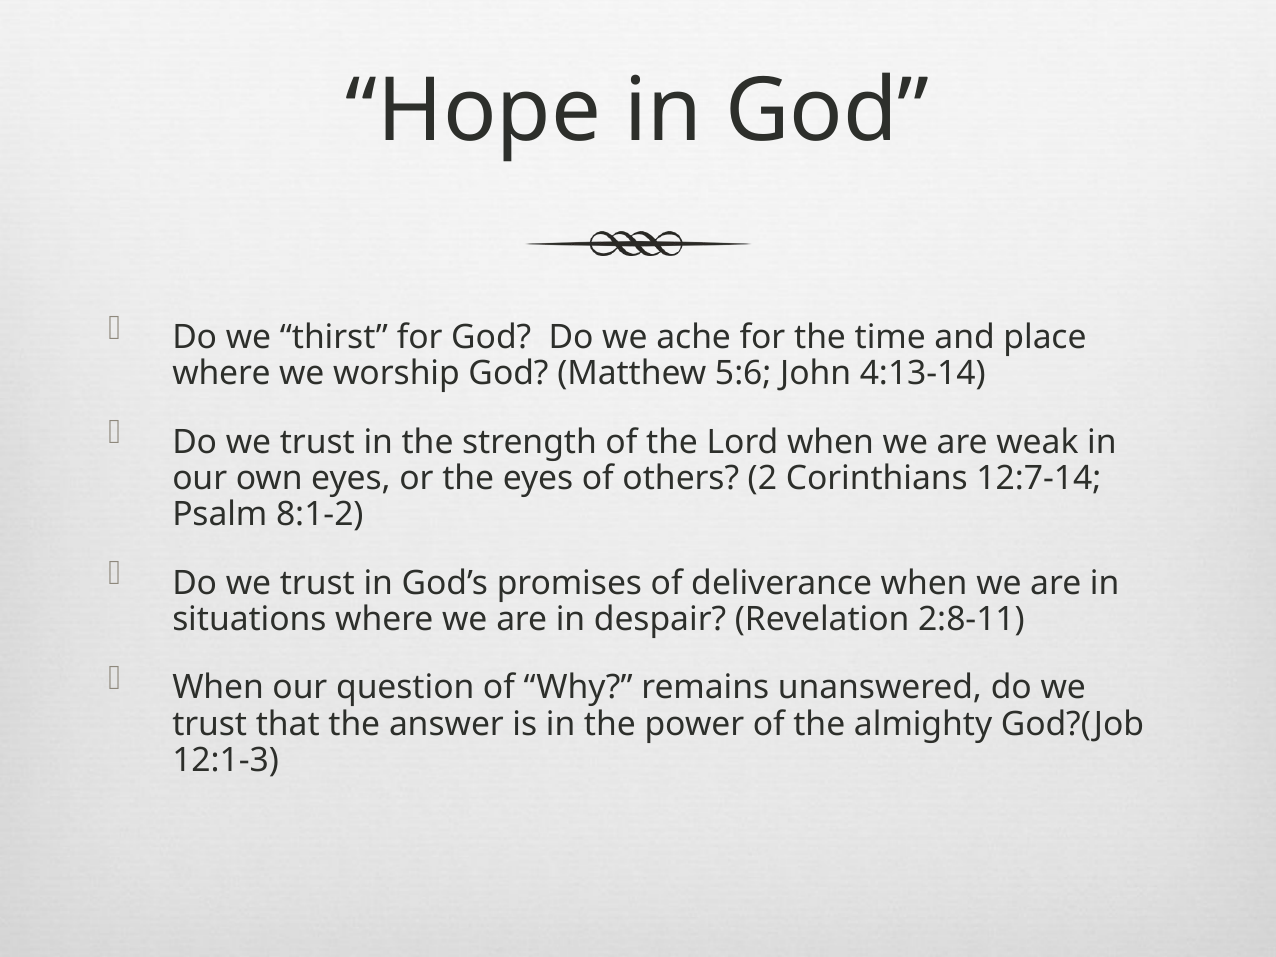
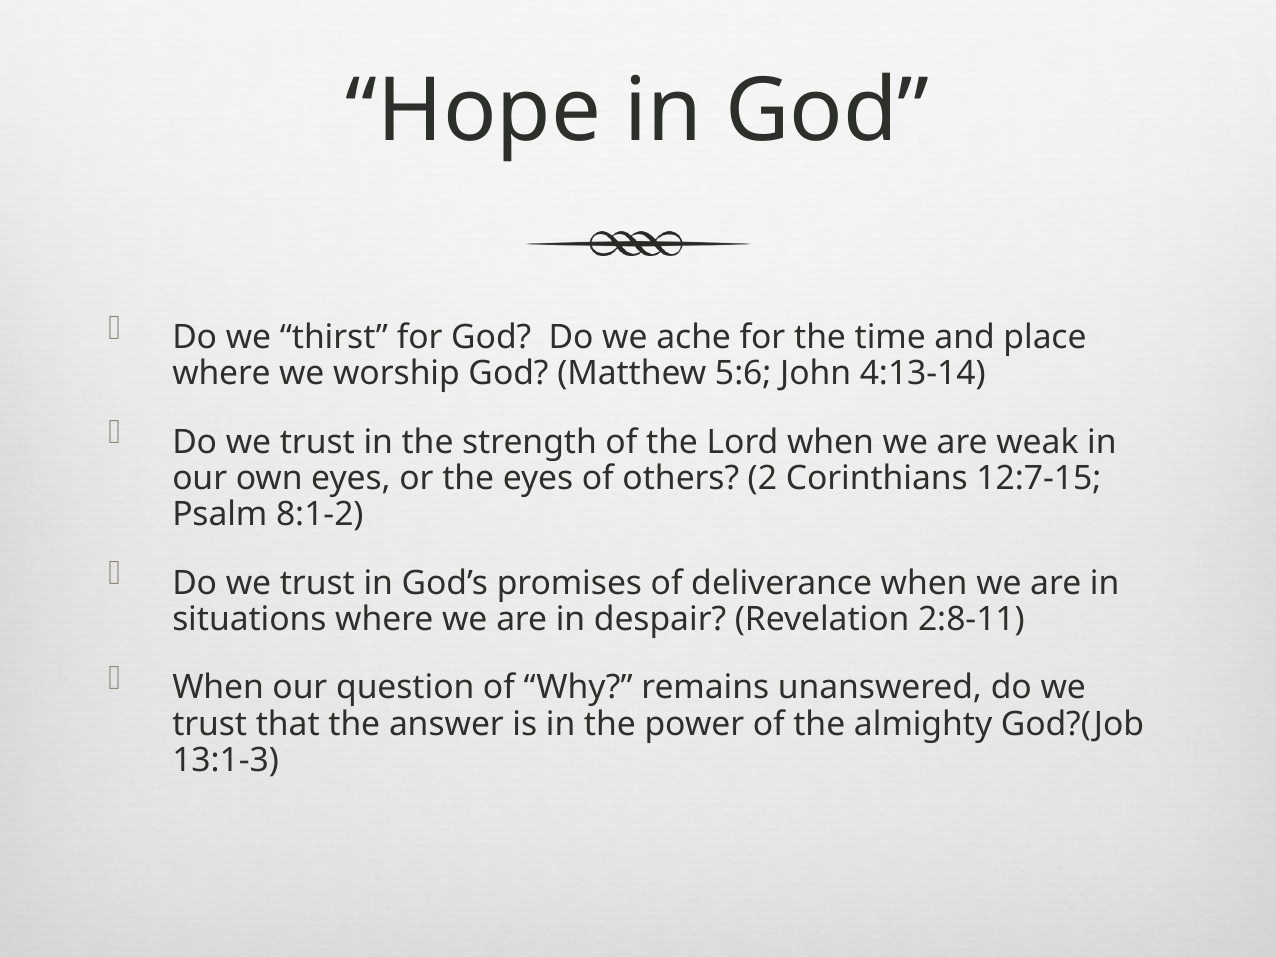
12:7-14: 12:7-14 -> 12:7-15
12:1-3: 12:1-3 -> 13:1-3
